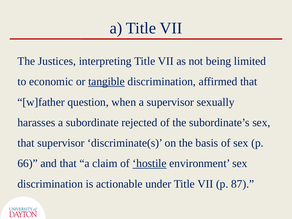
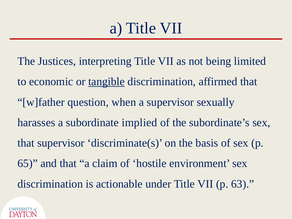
rejected: rejected -> implied
66: 66 -> 65
hostile underline: present -> none
87: 87 -> 63
